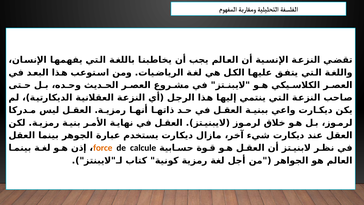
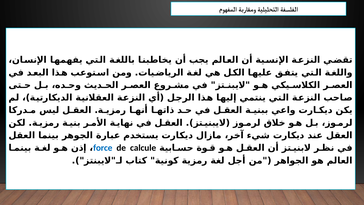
force colour: orange -> blue
